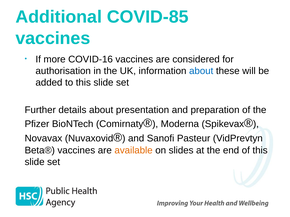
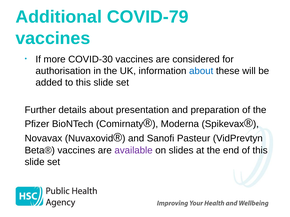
COVID-85: COVID-85 -> COVID-79
COVID-16: COVID-16 -> COVID-30
available colour: orange -> purple
